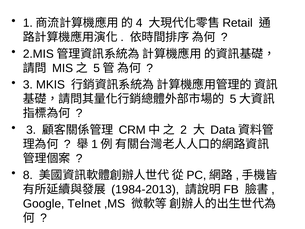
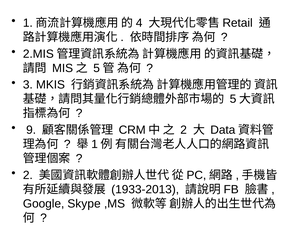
3 at (31, 130): 3 -> 9
8 at (28, 175): 8 -> 2
1984-2013: 1984-2013 -> 1933-2013
Telnet: Telnet -> Skype
